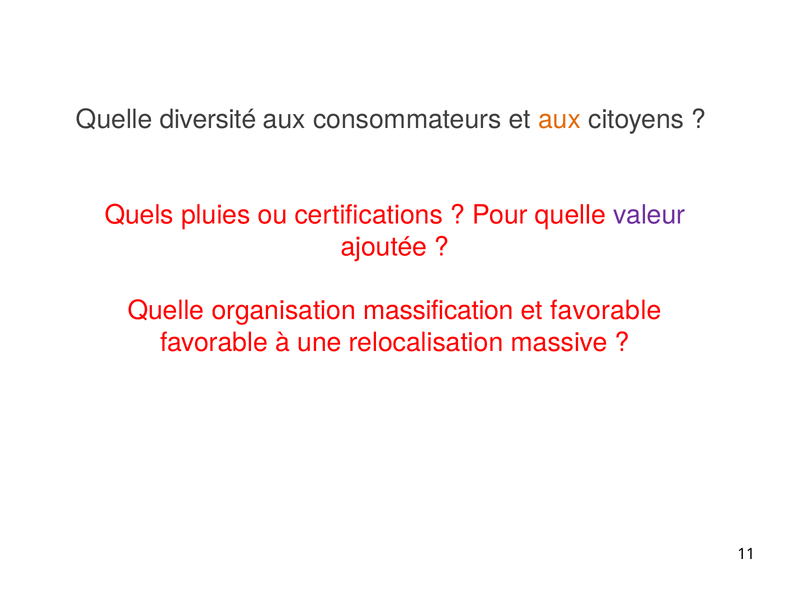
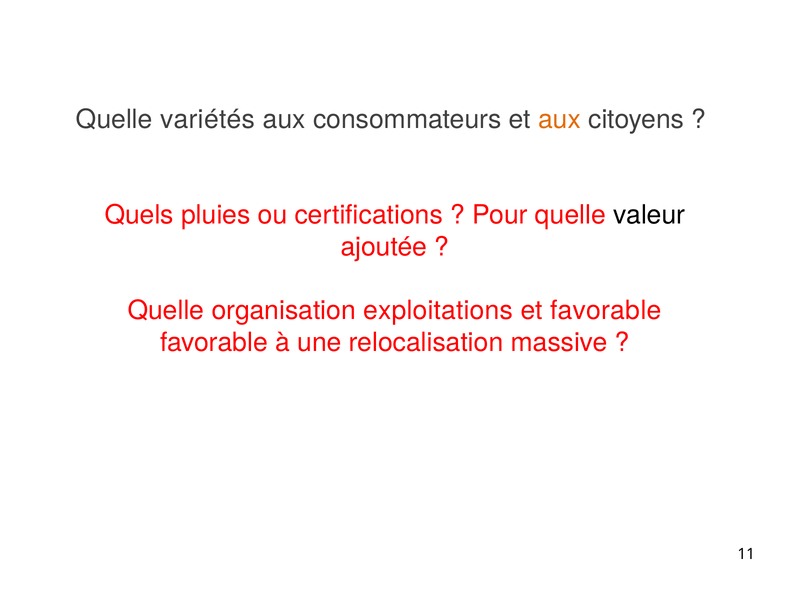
diversité: diversité -> variétés
valeur colour: purple -> black
massification: massification -> exploitations
